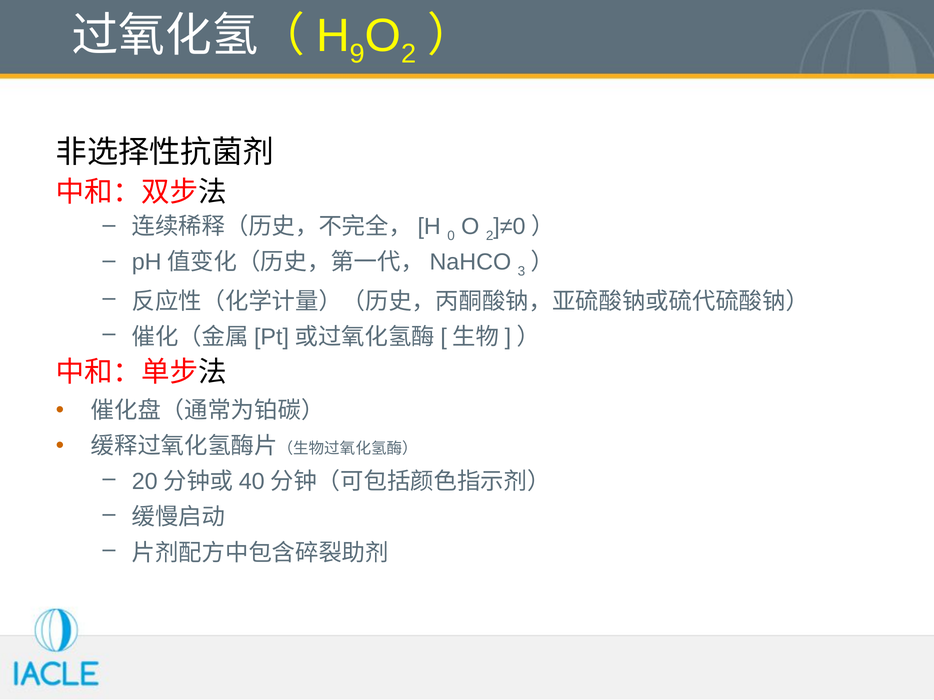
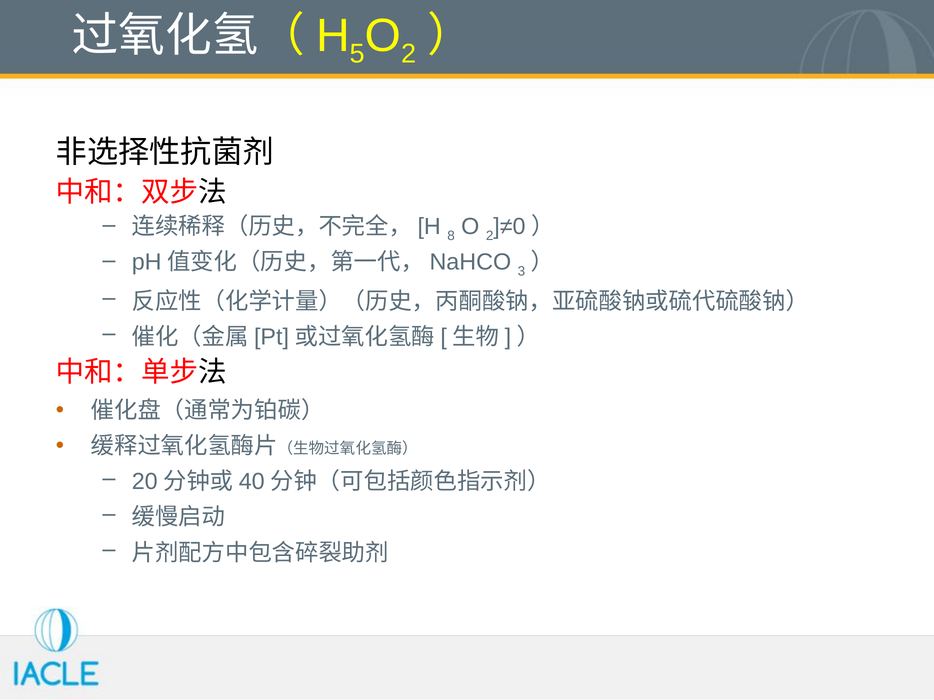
9: 9 -> 5
0: 0 -> 8
